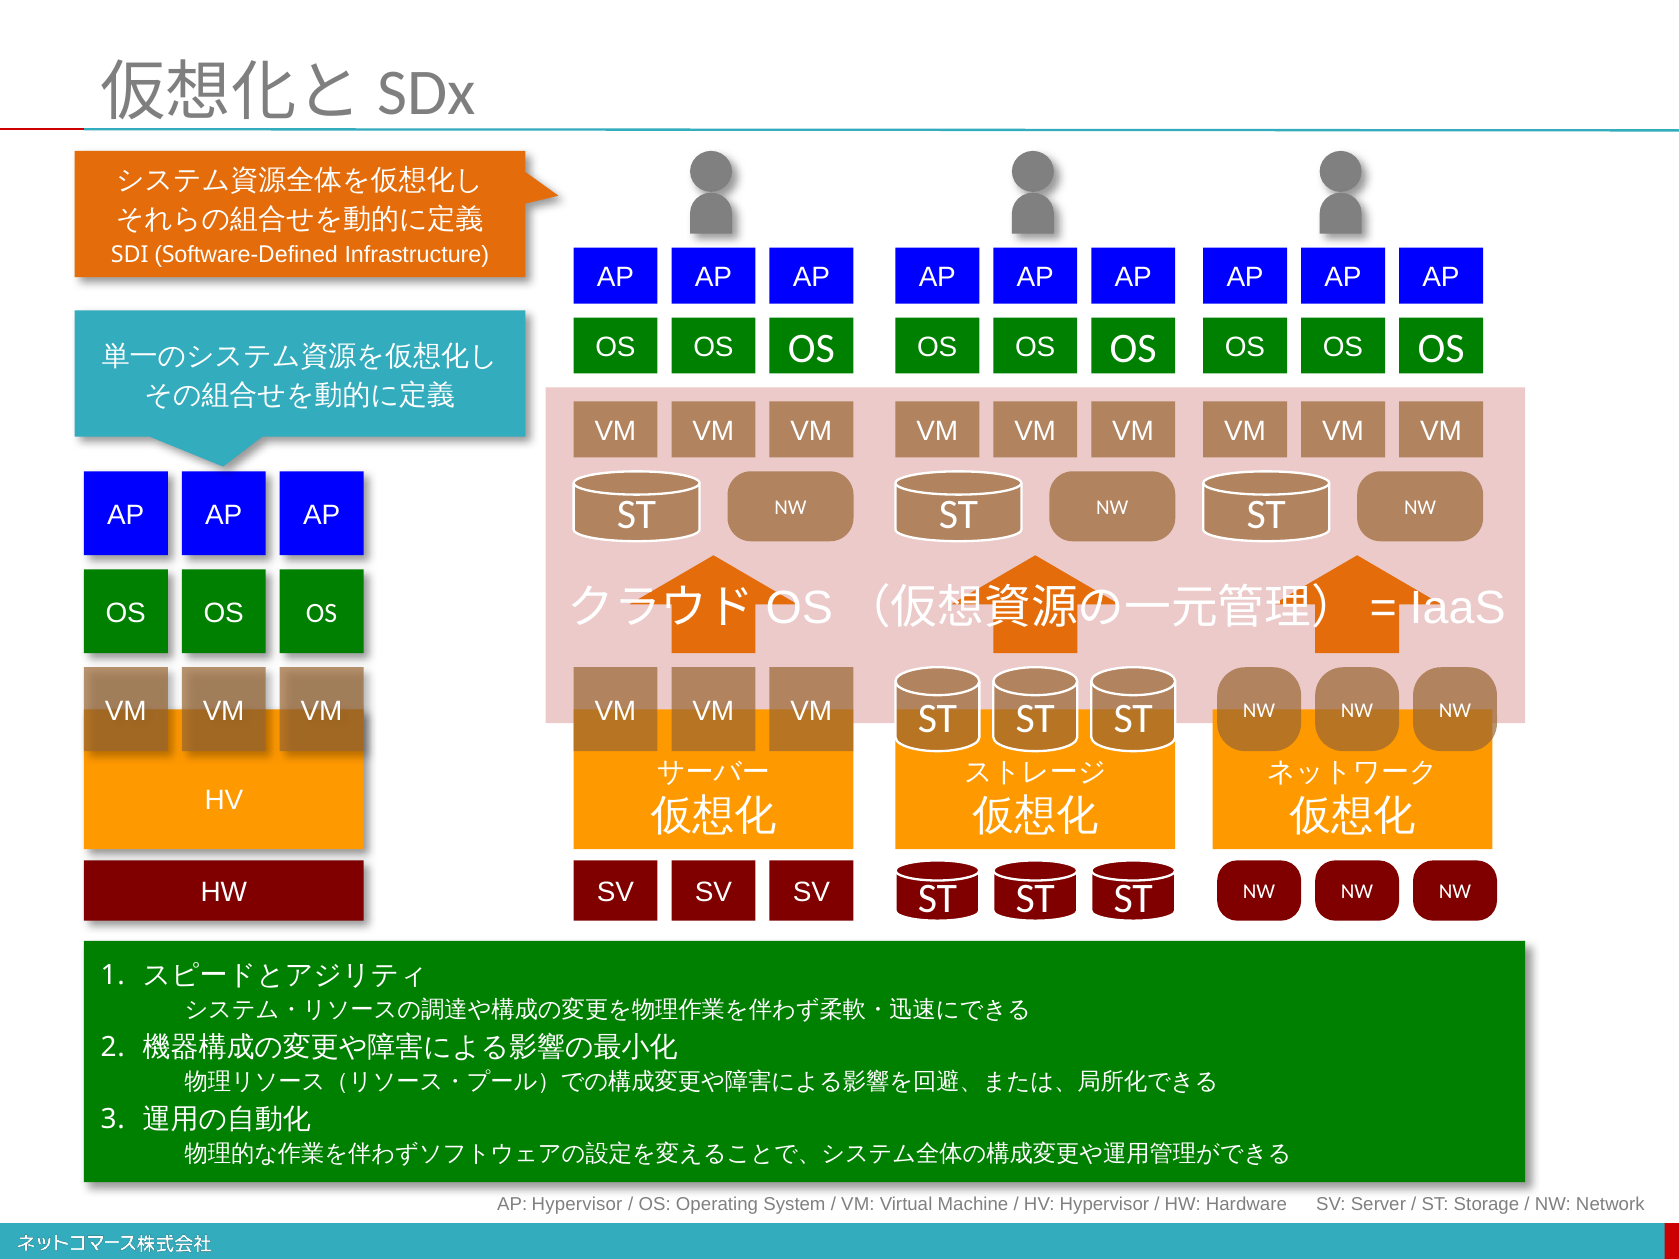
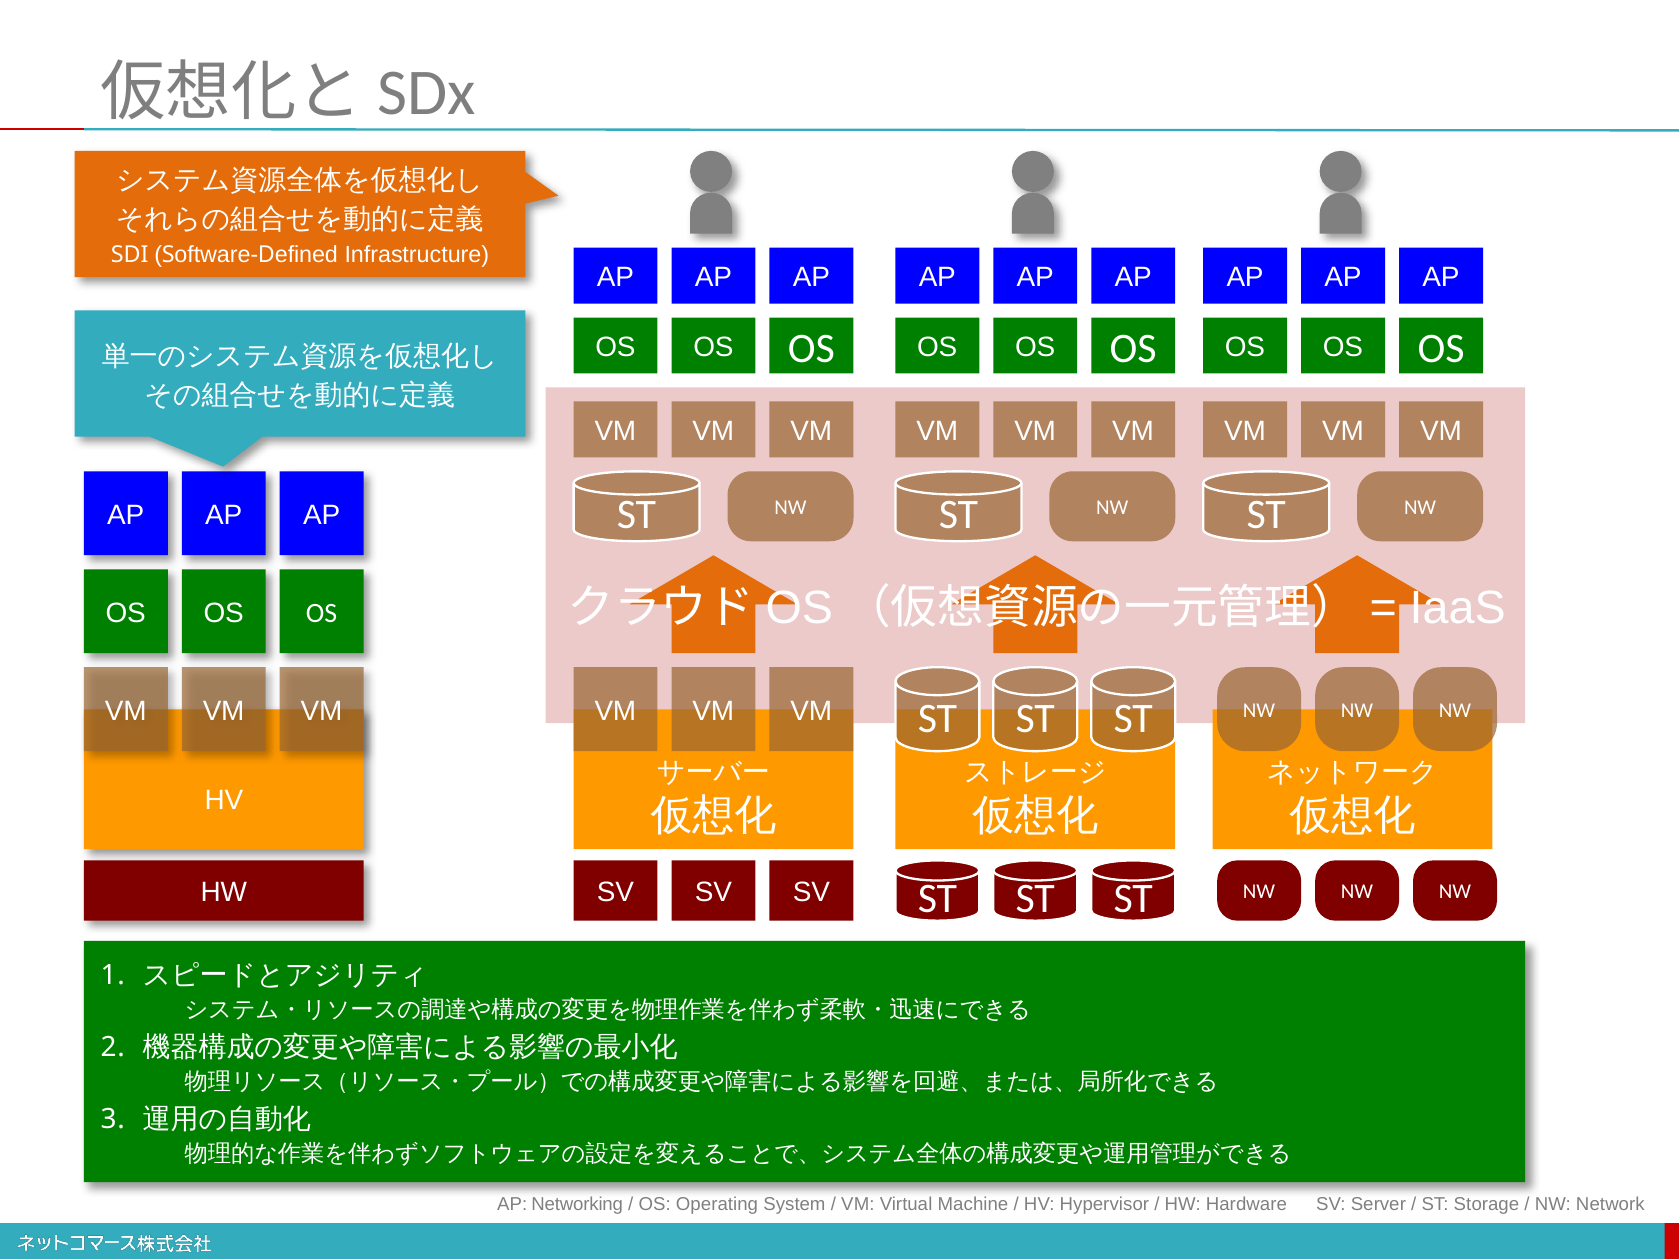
AP Hypervisor: Hypervisor -> Networking
